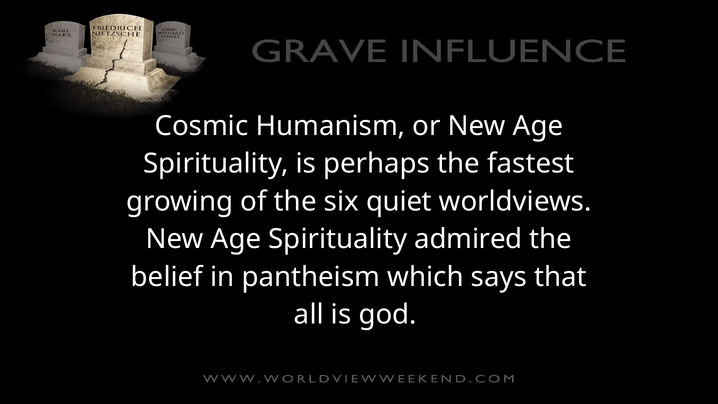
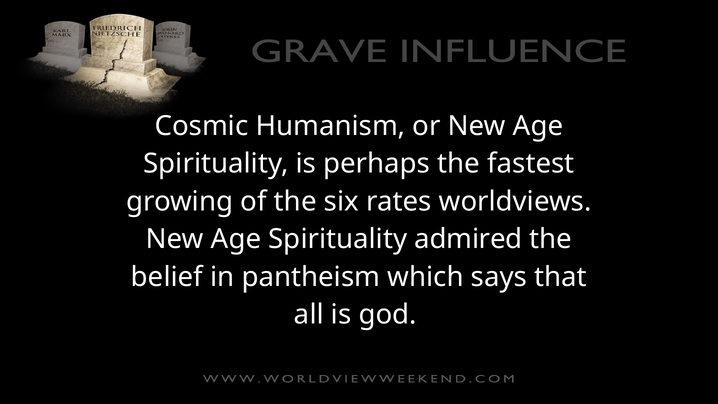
quiet: quiet -> rates
